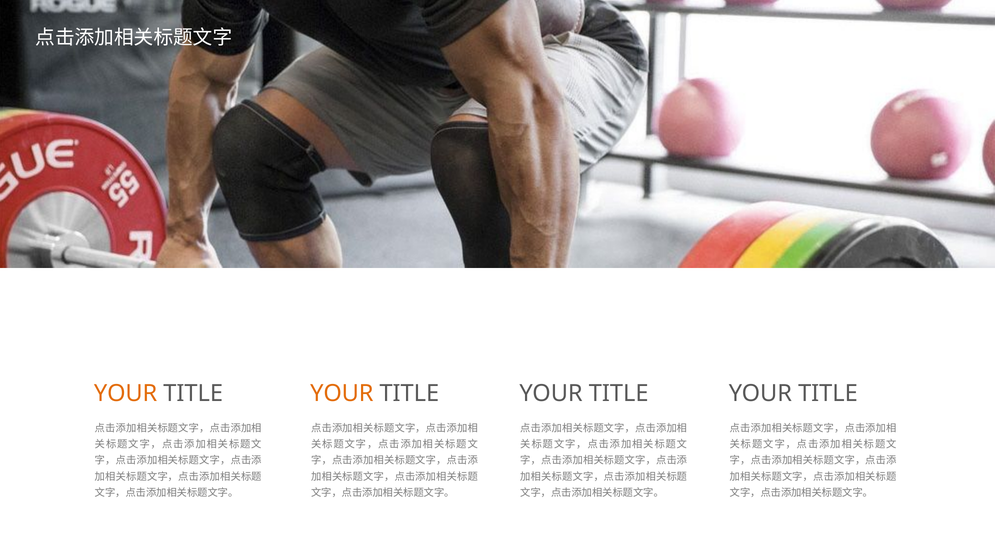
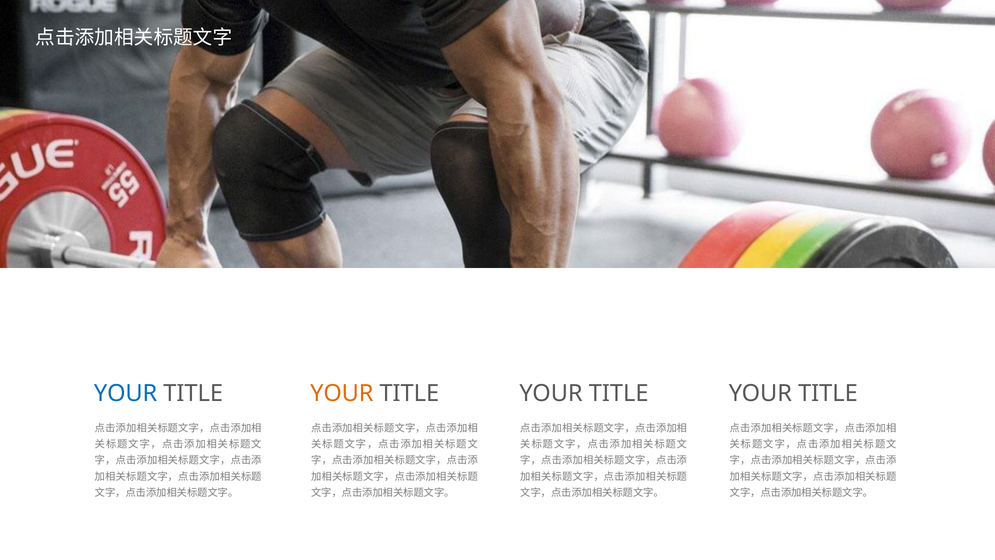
YOUR at (126, 393) colour: orange -> blue
